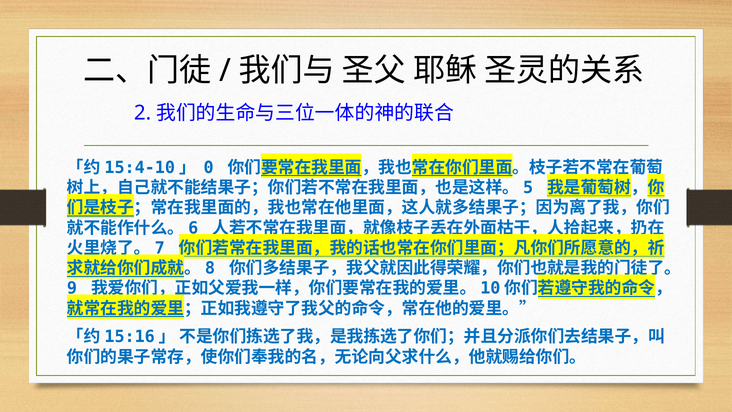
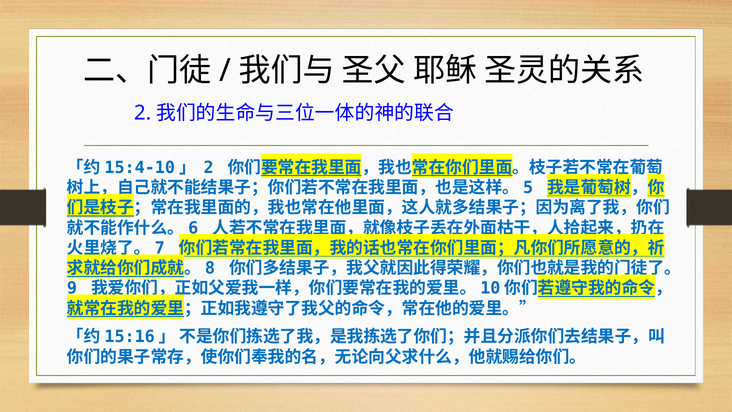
0 at (209, 168): 0 -> 2
